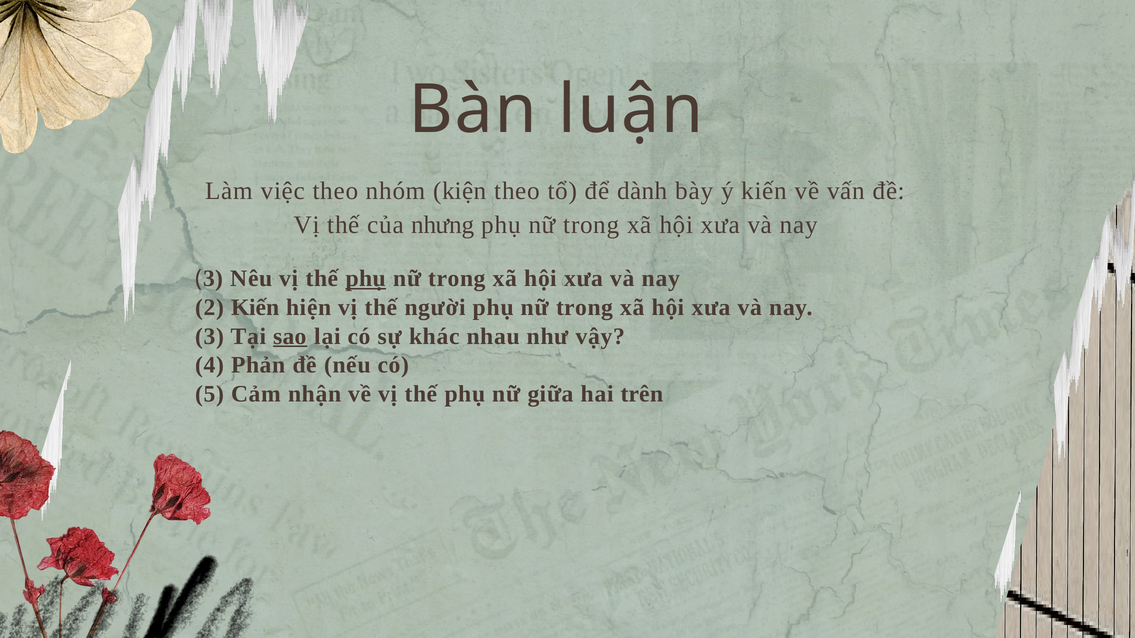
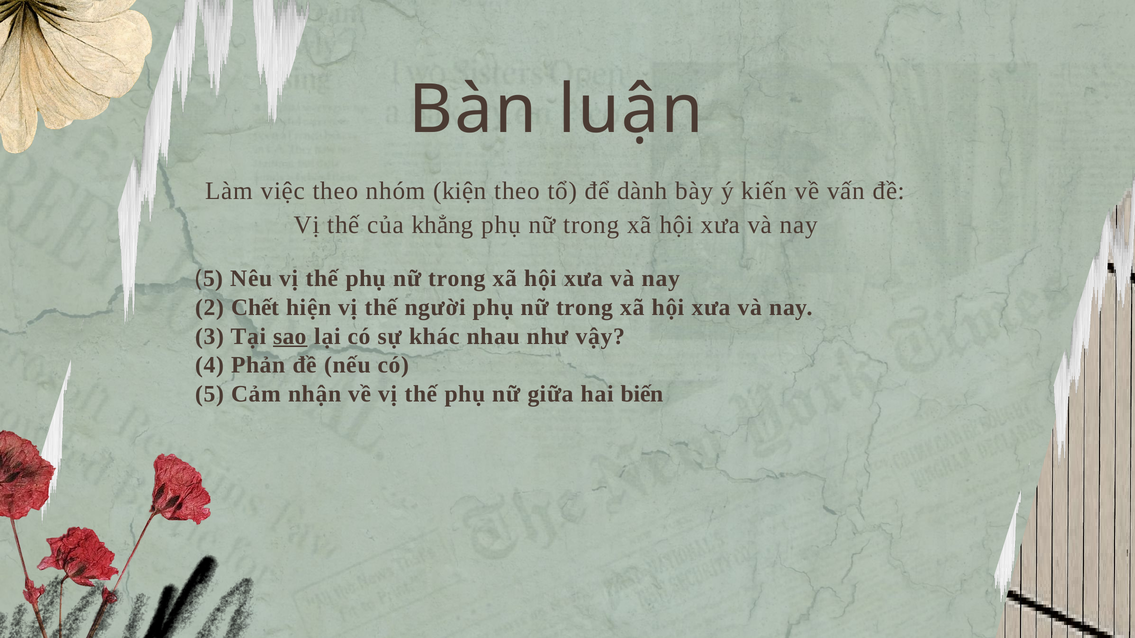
nhưng: nhưng -> khẳng
3 at (213, 279): 3 -> 5
phụ at (366, 279) underline: present -> none
2 Kiến: Kiến -> Chết
trên: trên -> biến
